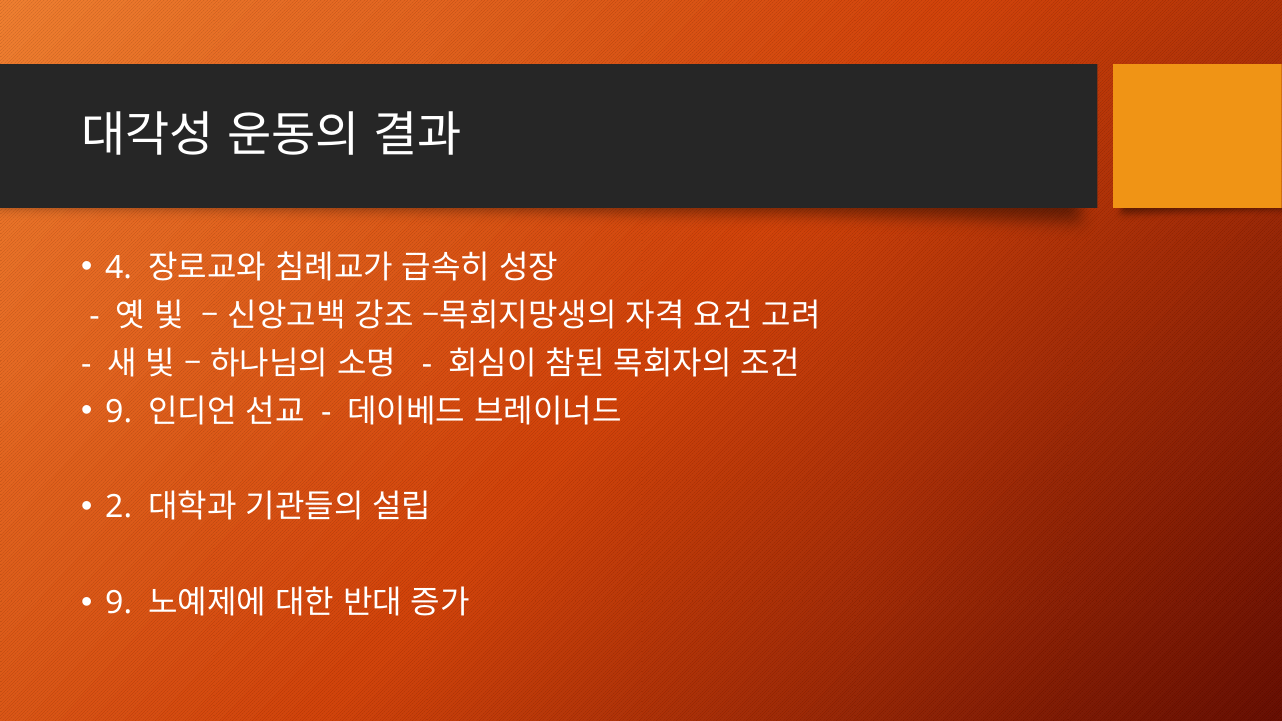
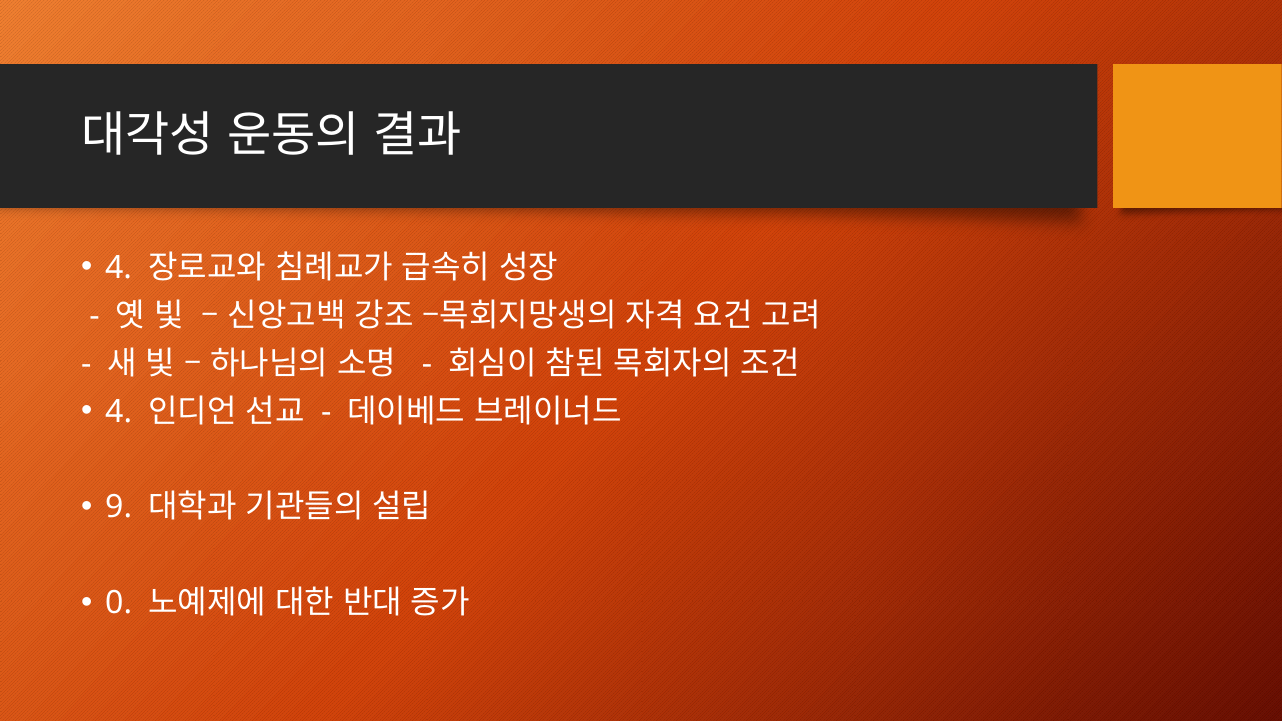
9 at (119, 412): 9 -> 4
2: 2 -> 9
9 at (119, 603): 9 -> 0
